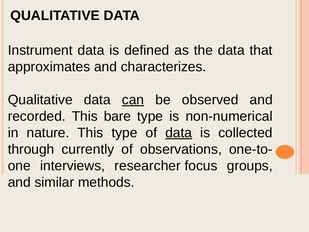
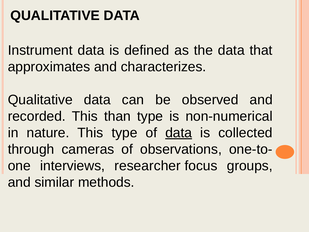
can underline: present -> none
bare: bare -> than
currently: currently -> cameras
